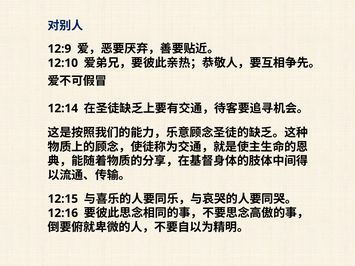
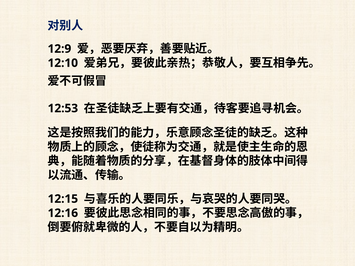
12:14: 12:14 -> 12:53
